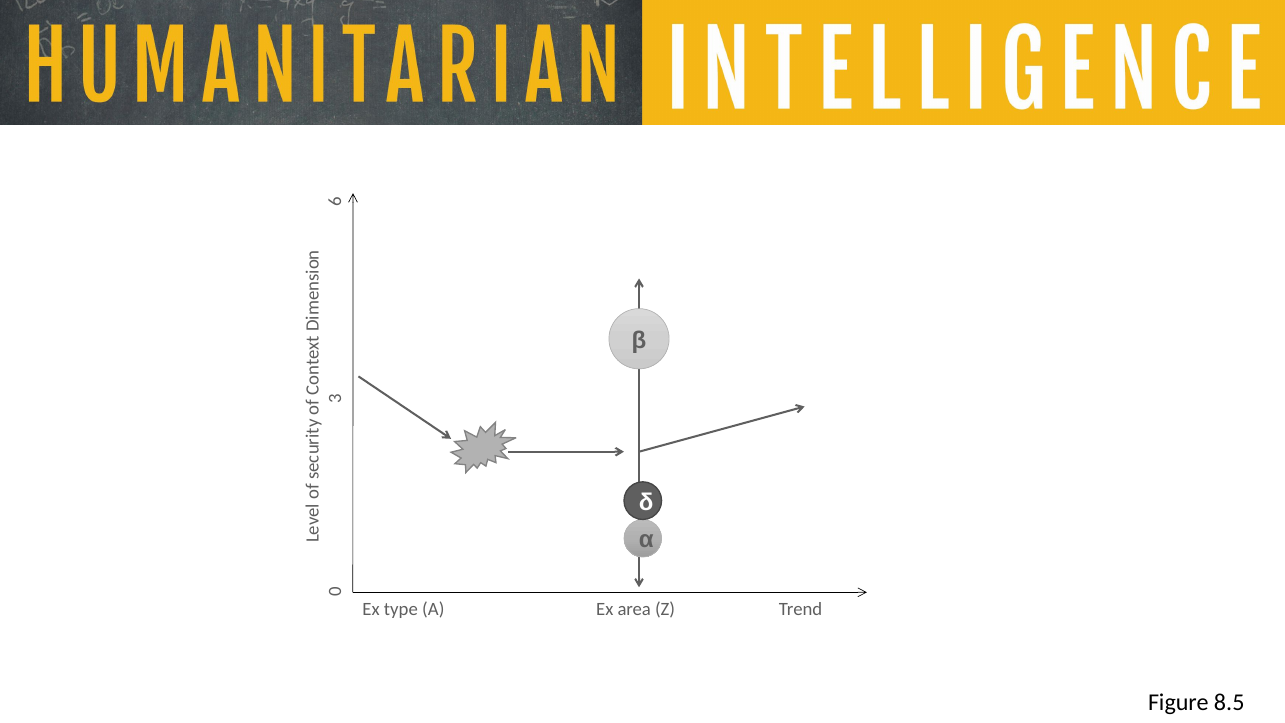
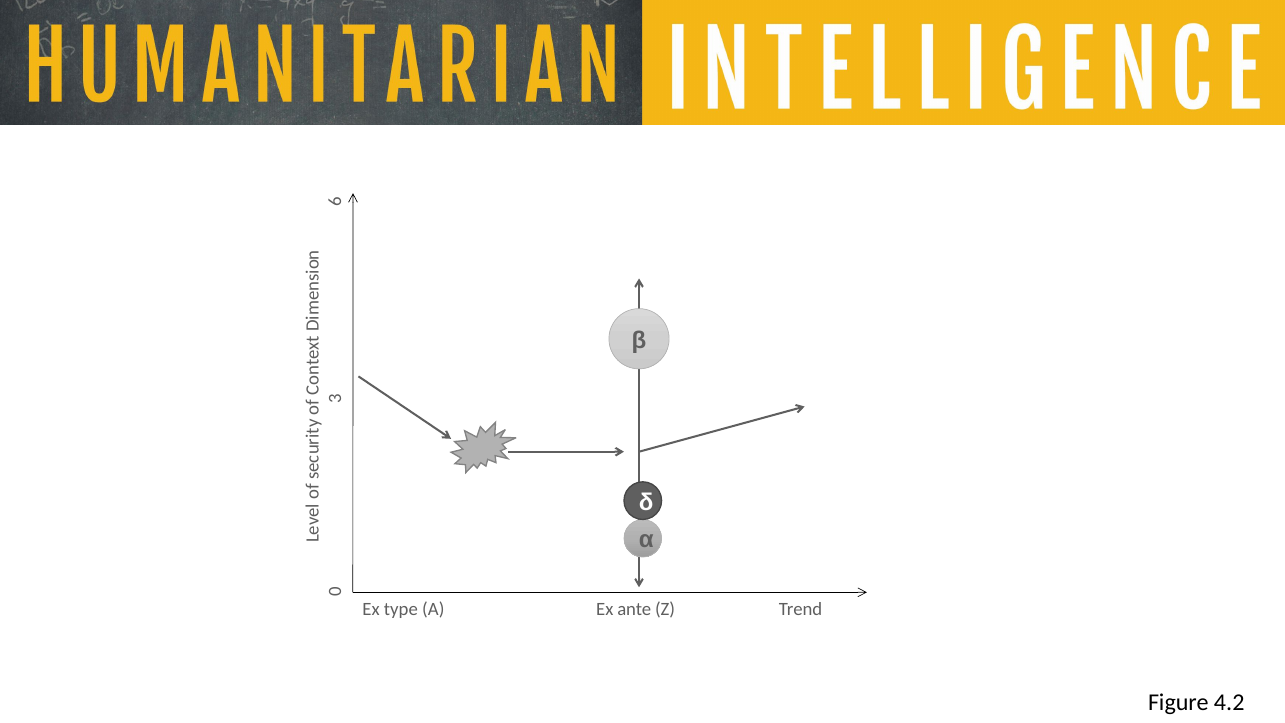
area: area -> ante
8.5: 8.5 -> 4.2
